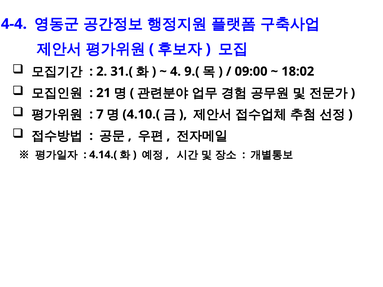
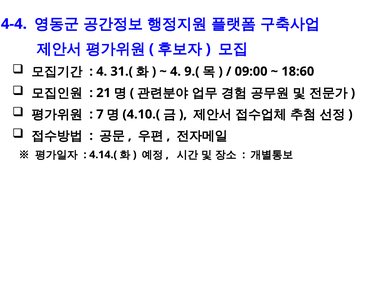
2 at (102, 72): 2 -> 4
18:02: 18:02 -> 18:60
